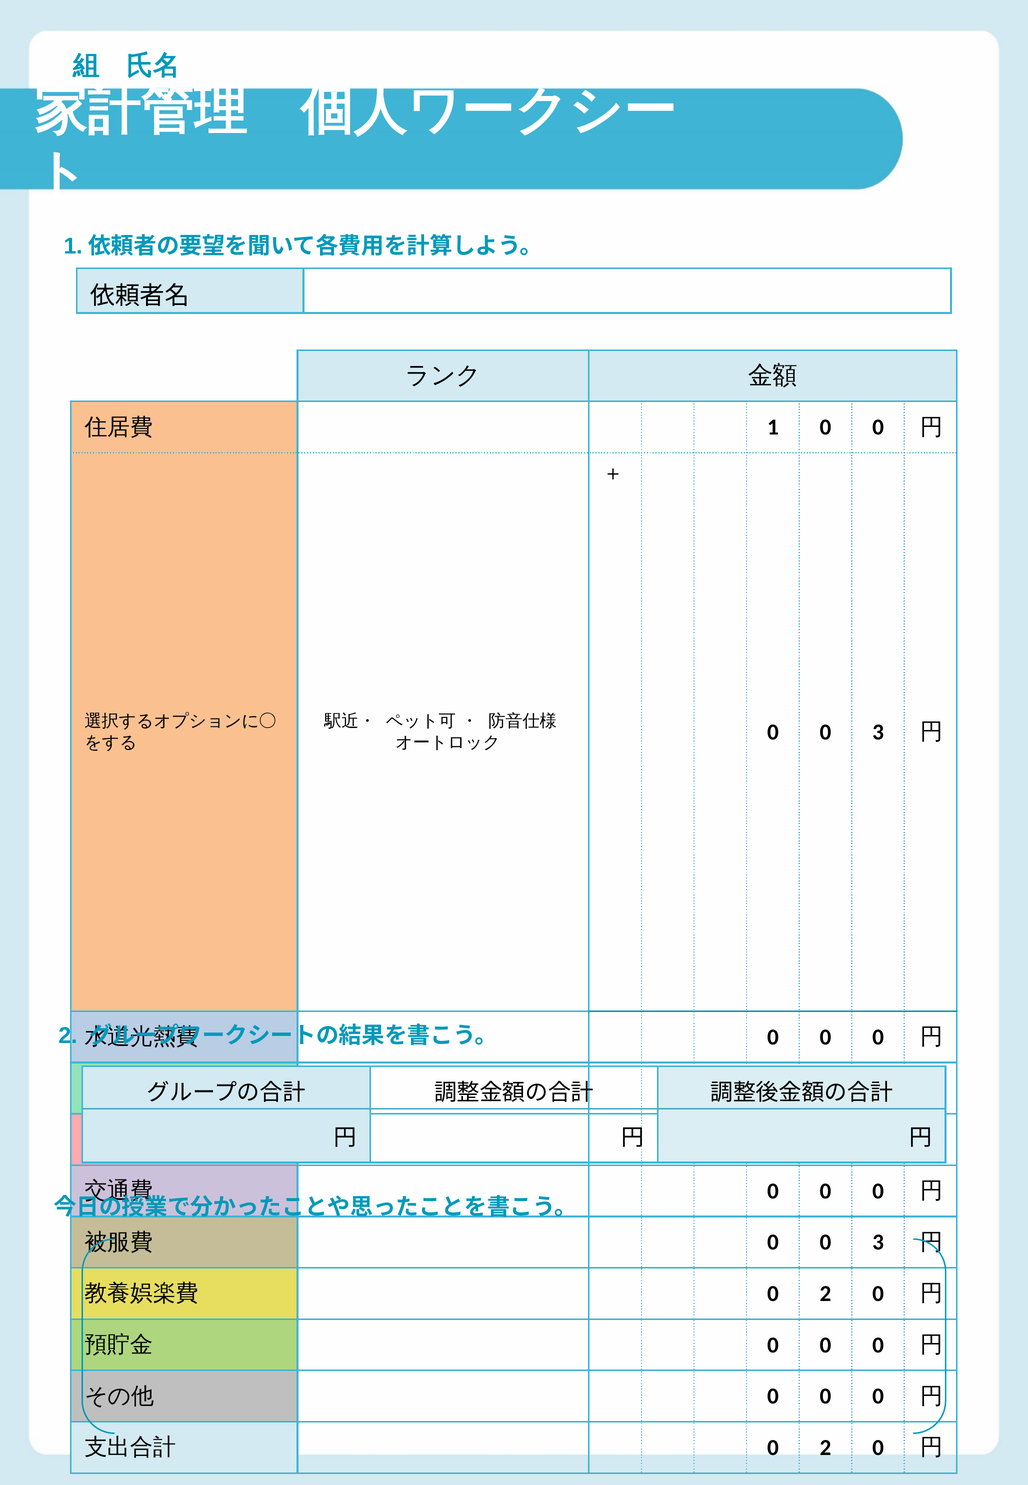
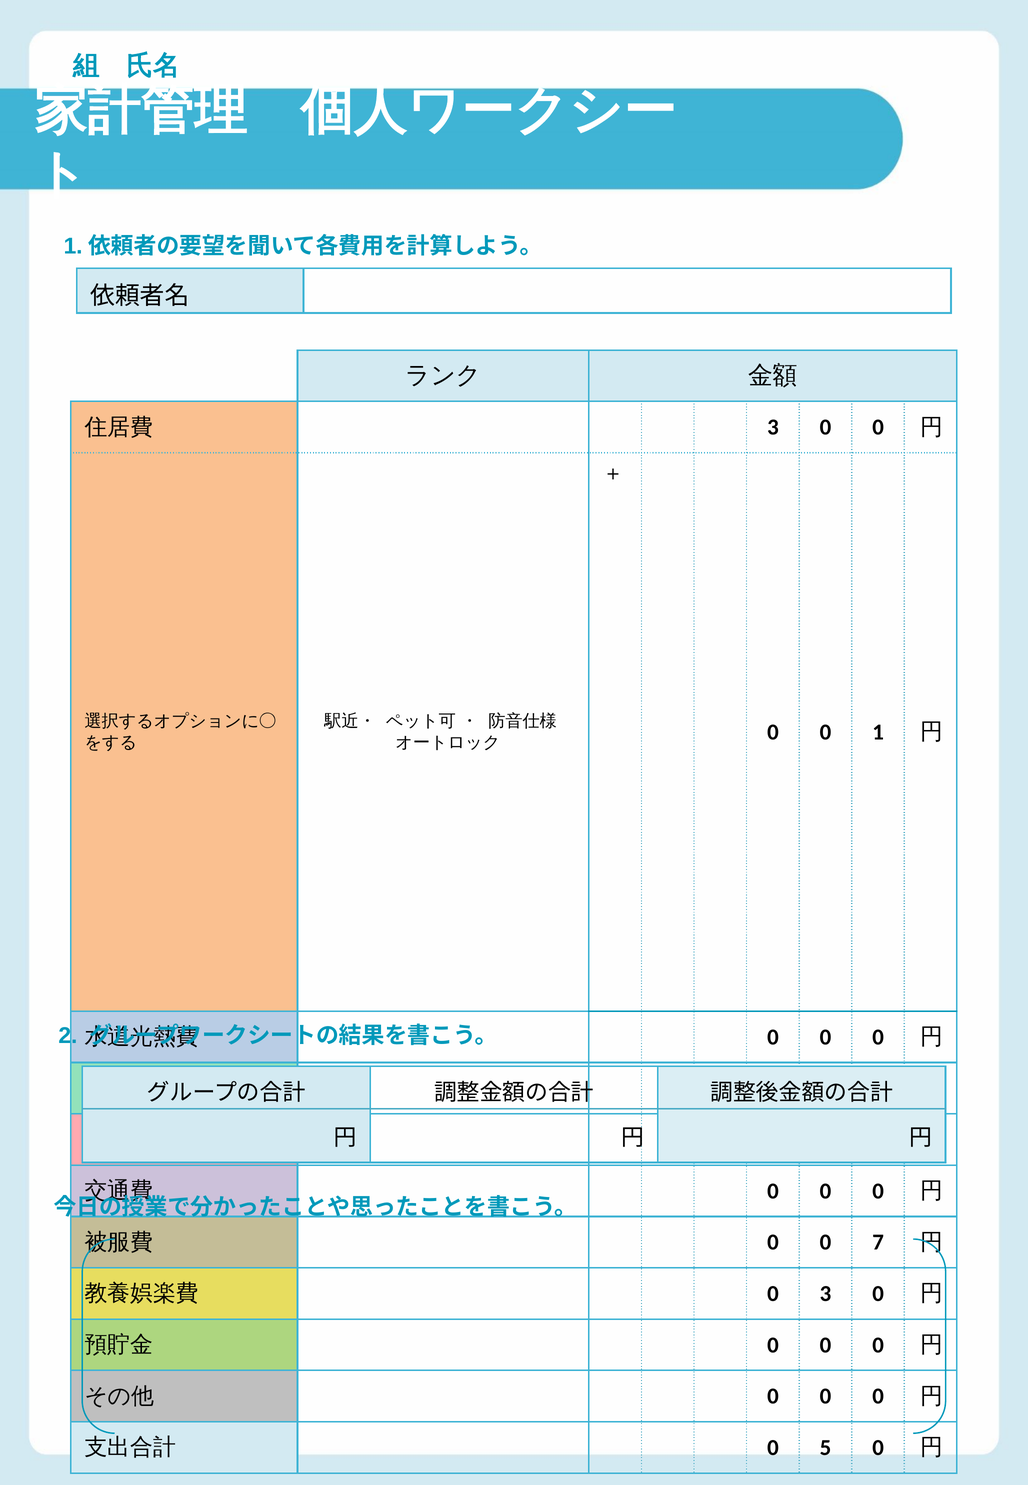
1 at (773, 427): 1 -> 3
3 at (878, 732): 3 -> 1
3 at (878, 1242): 3 -> 7
2 at (825, 1294): 2 -> 3
2 at (825, 1448): 2 -> 5
